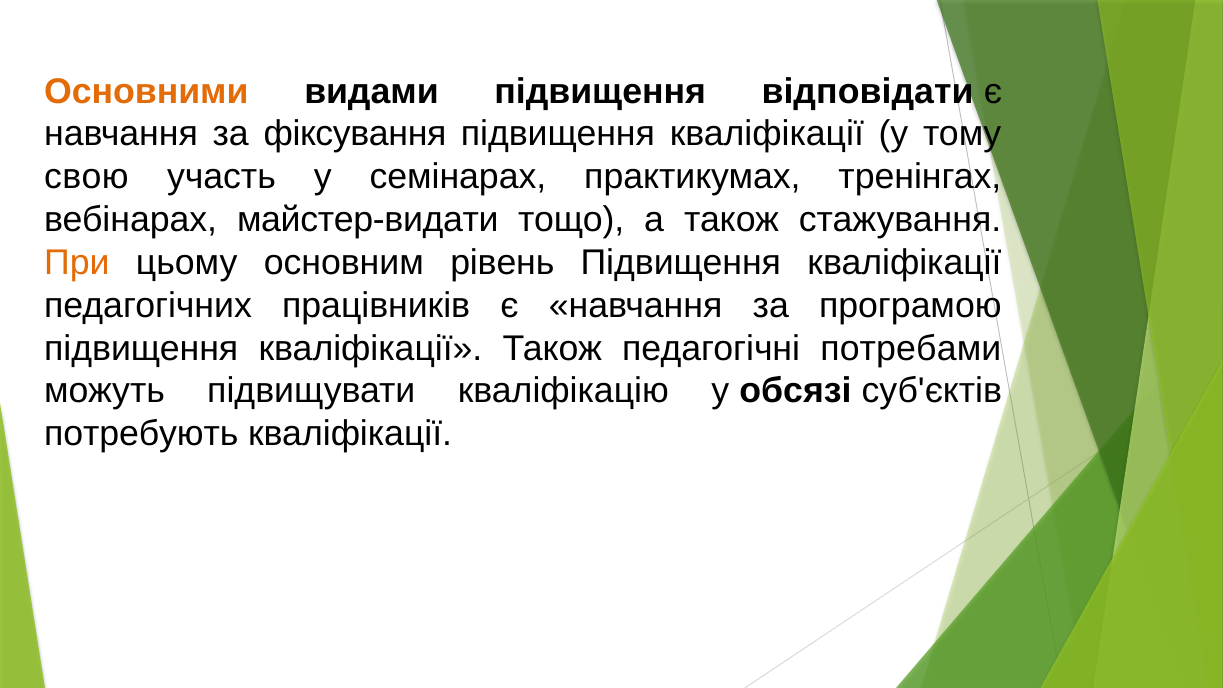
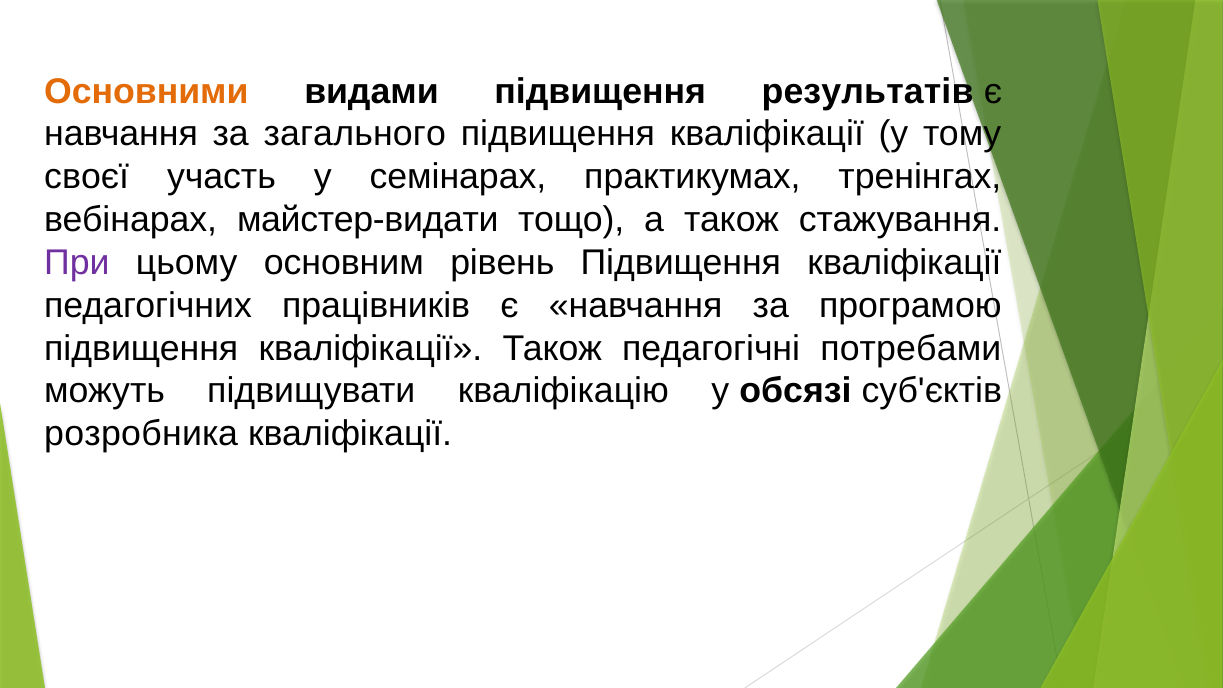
відповідати: відповідати -> результатів
фіксування: фіксування -> загального
свою: свою -> своєї
При colour: orange -> purple
потребують: потребують -> розробника
